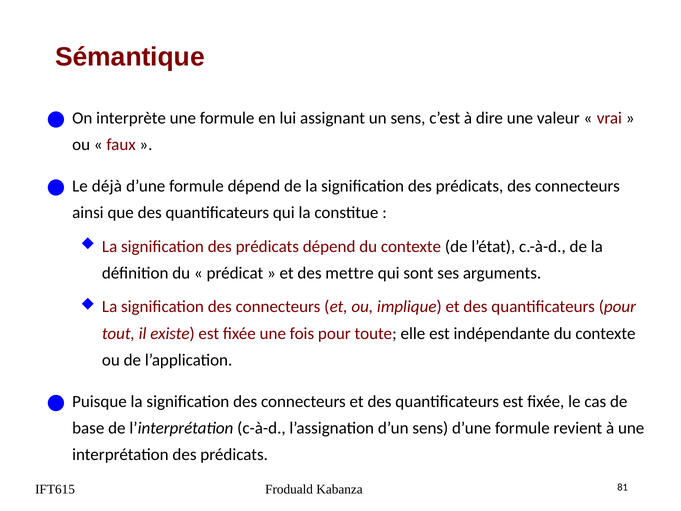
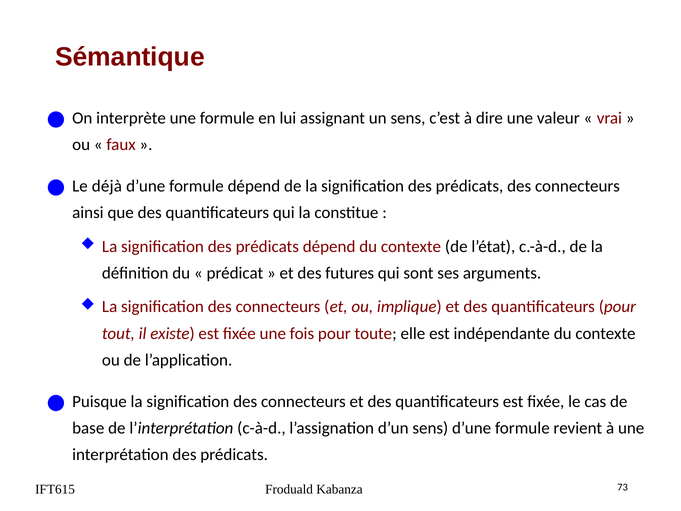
mettre: mettre -> futures
81: 81 -> 73
